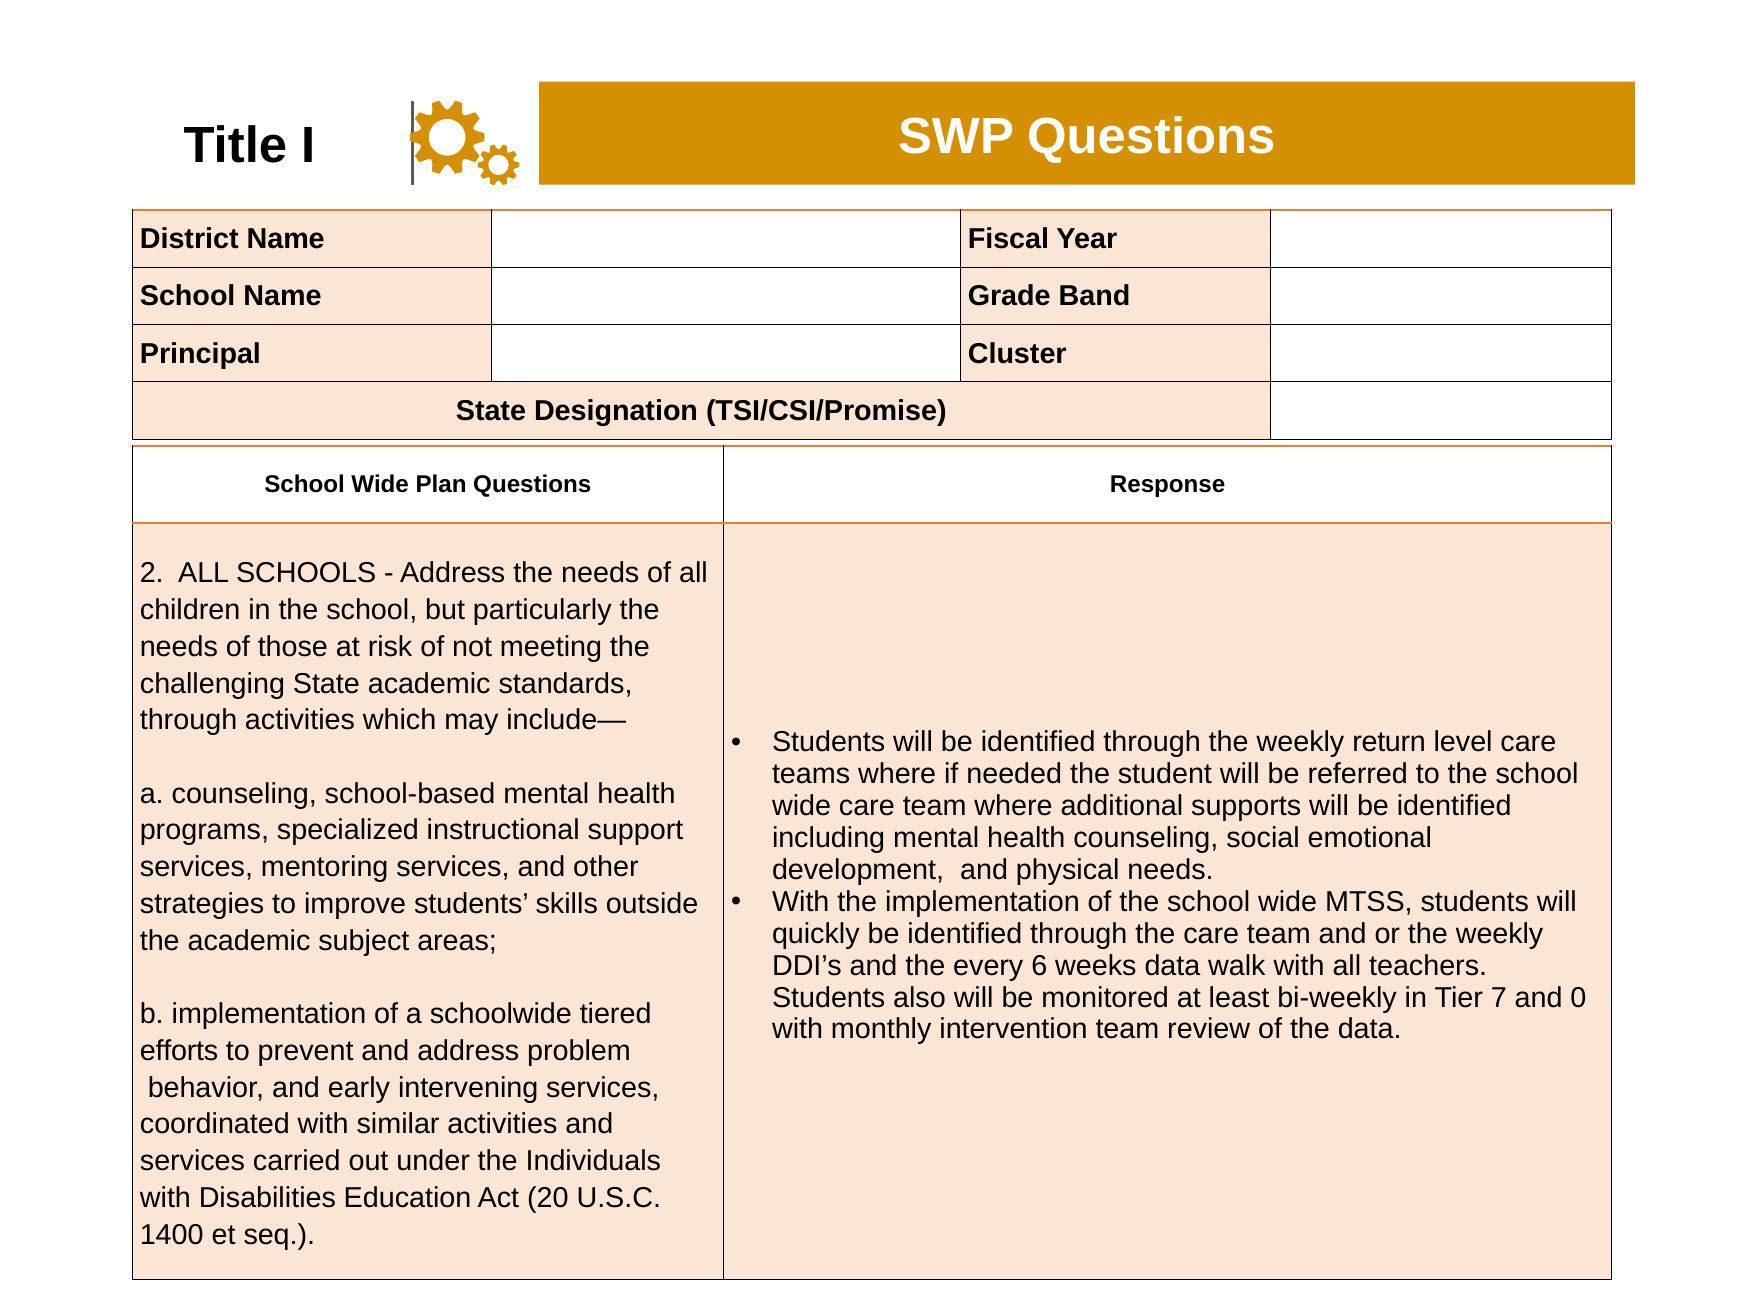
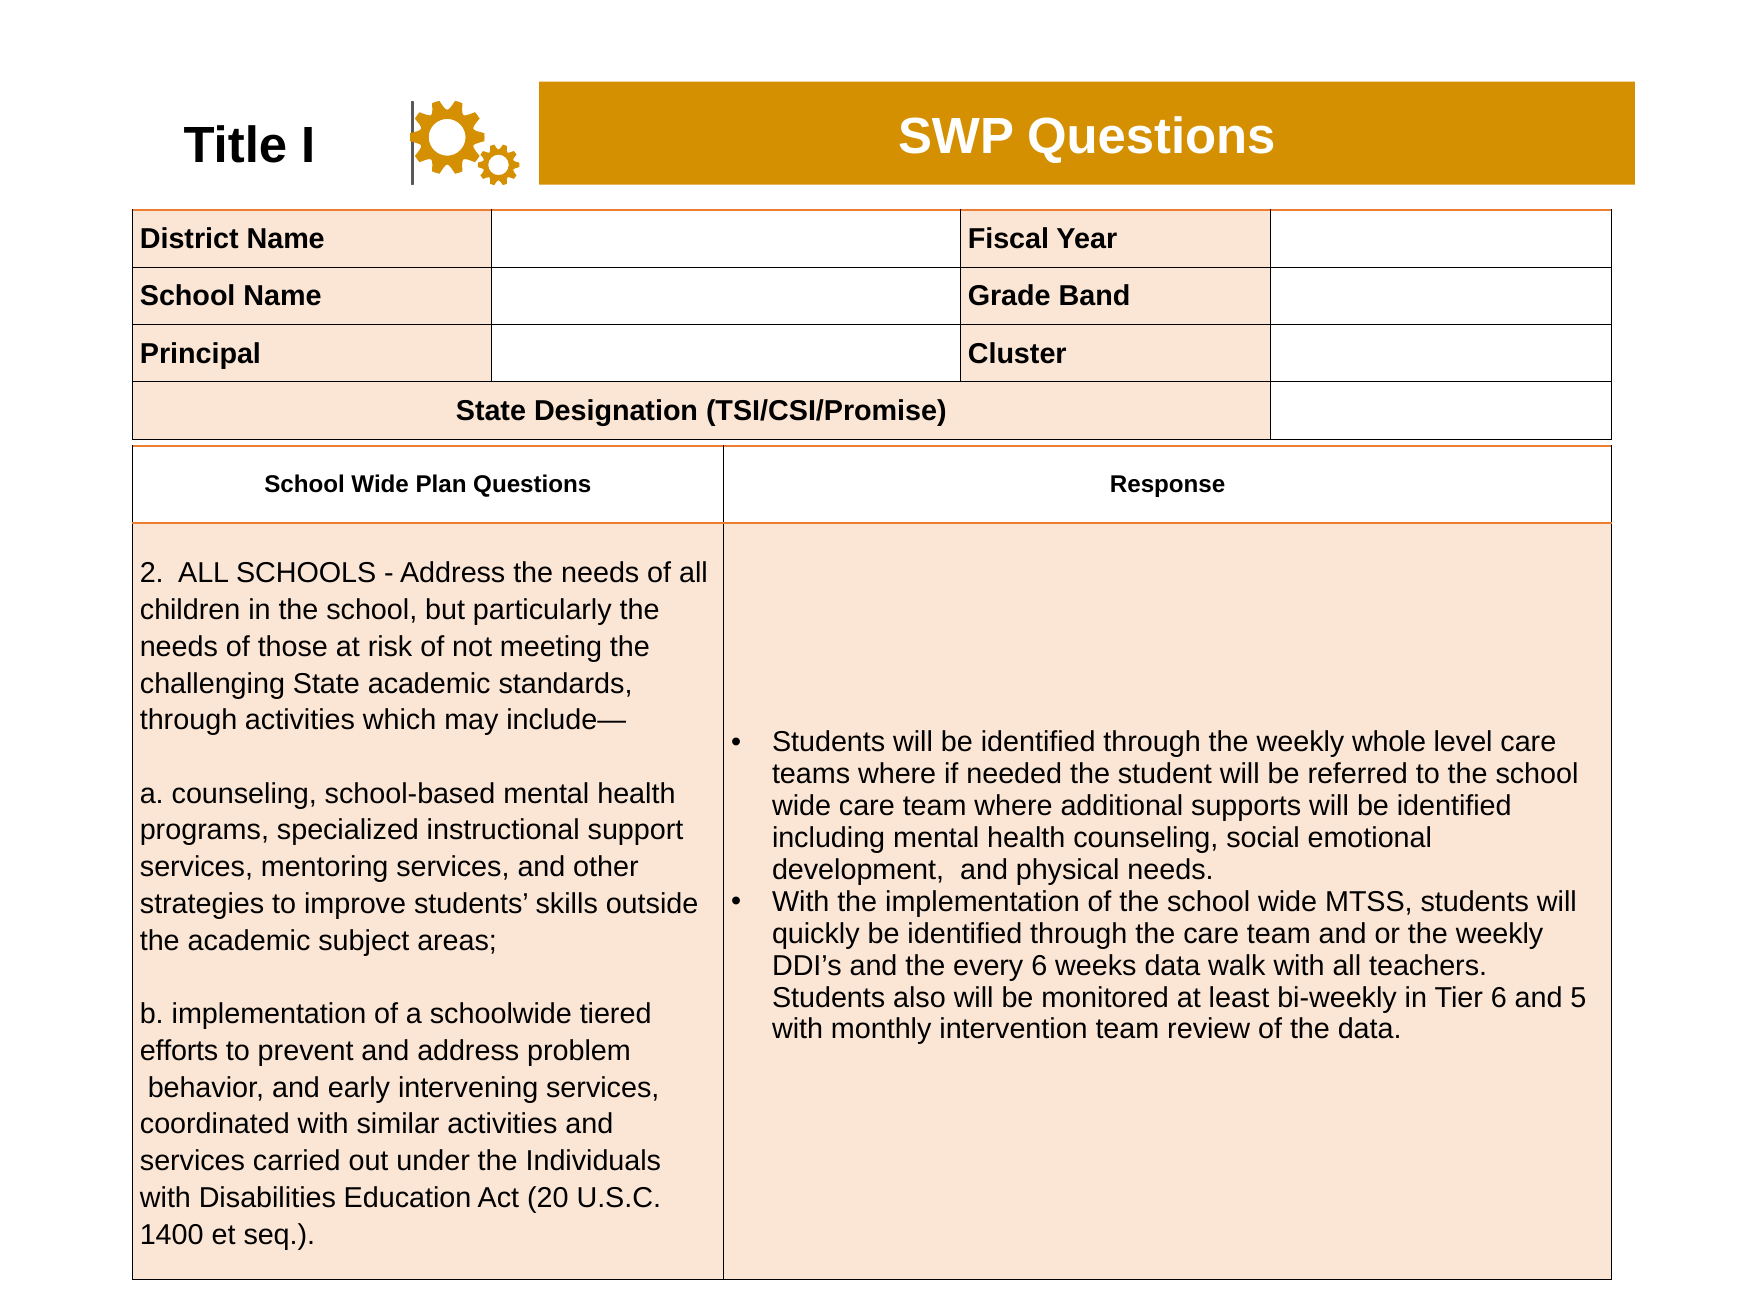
return: return -> whole
Tier 7: 7 -> 6
0: 0 -> 5
